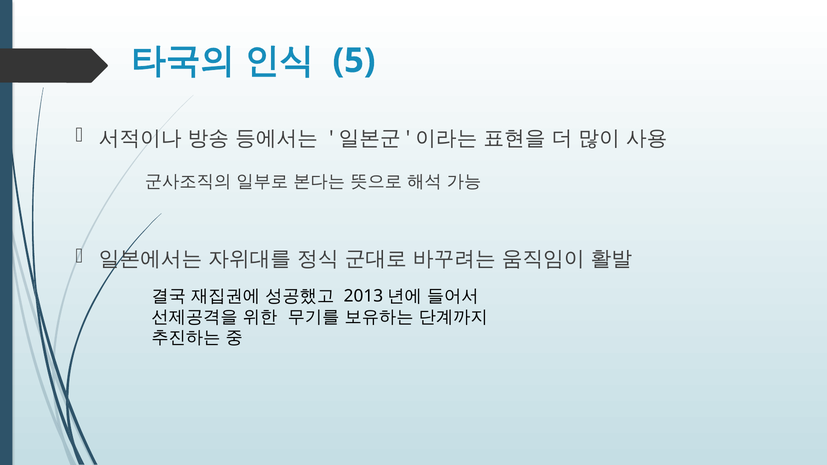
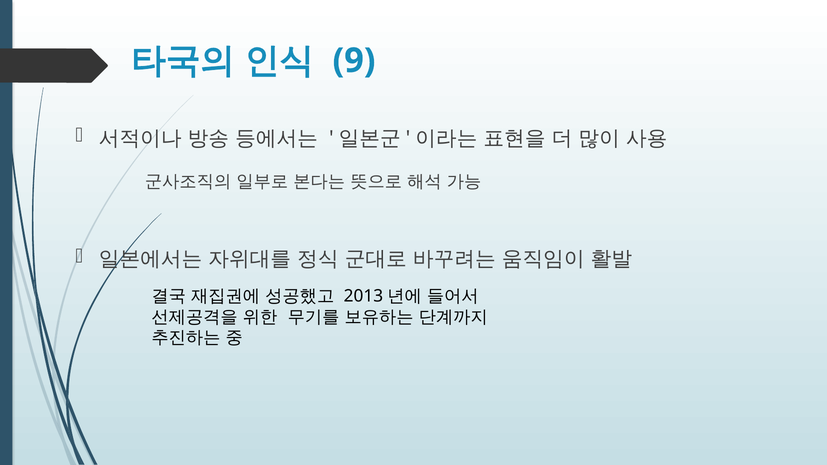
5: 5 -> 9
